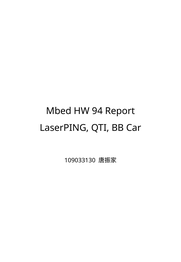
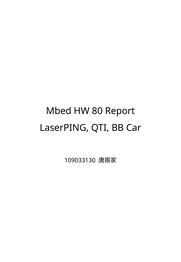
94: 94 -> 80
